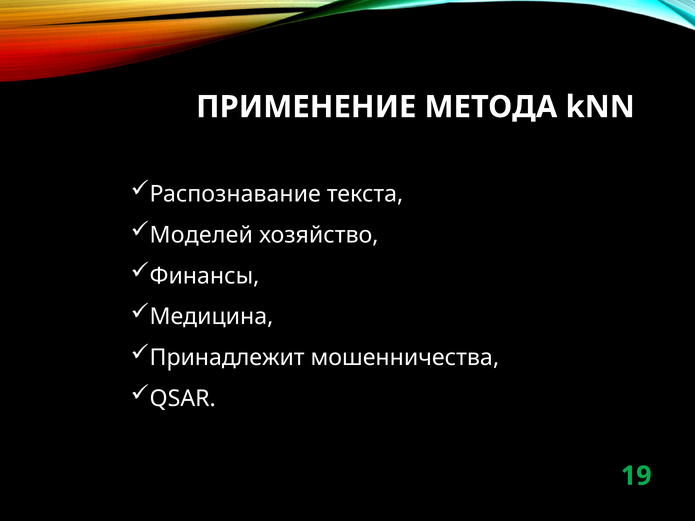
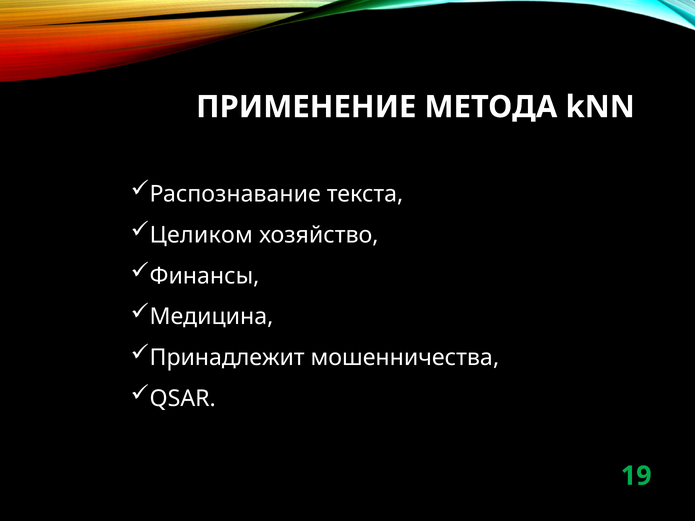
Моделей: Моделей -> Целиком
